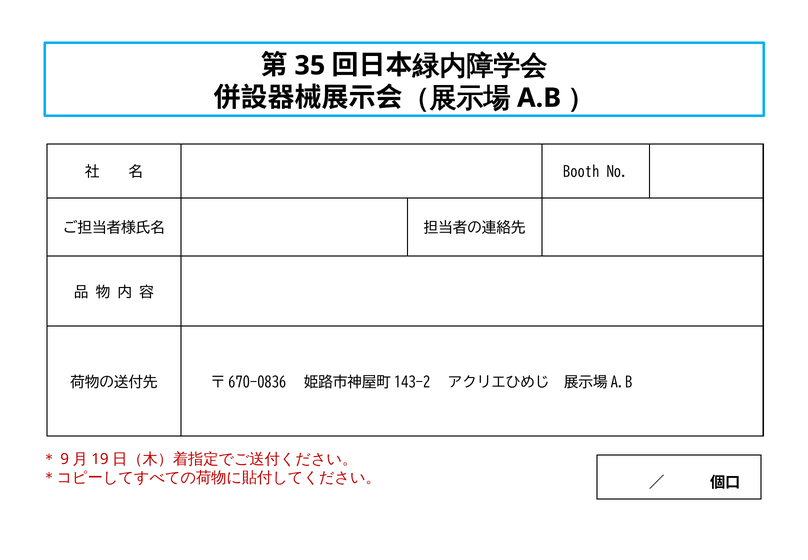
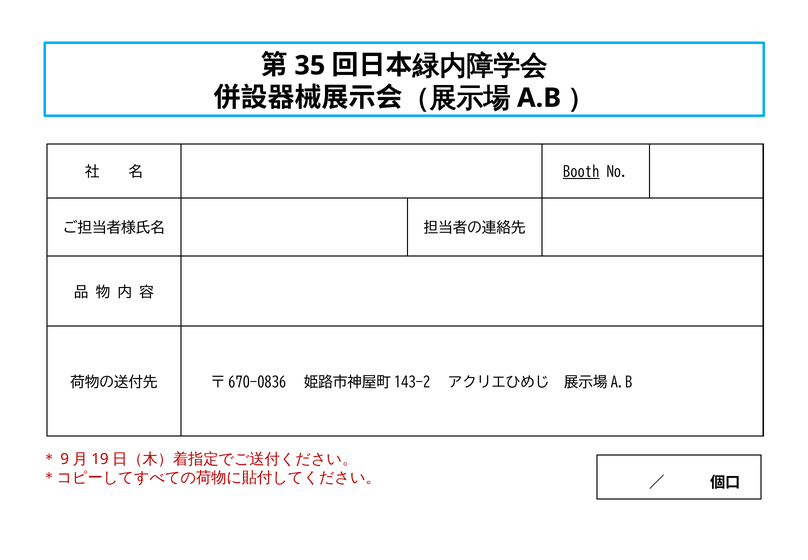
Booth underline: none -> present
